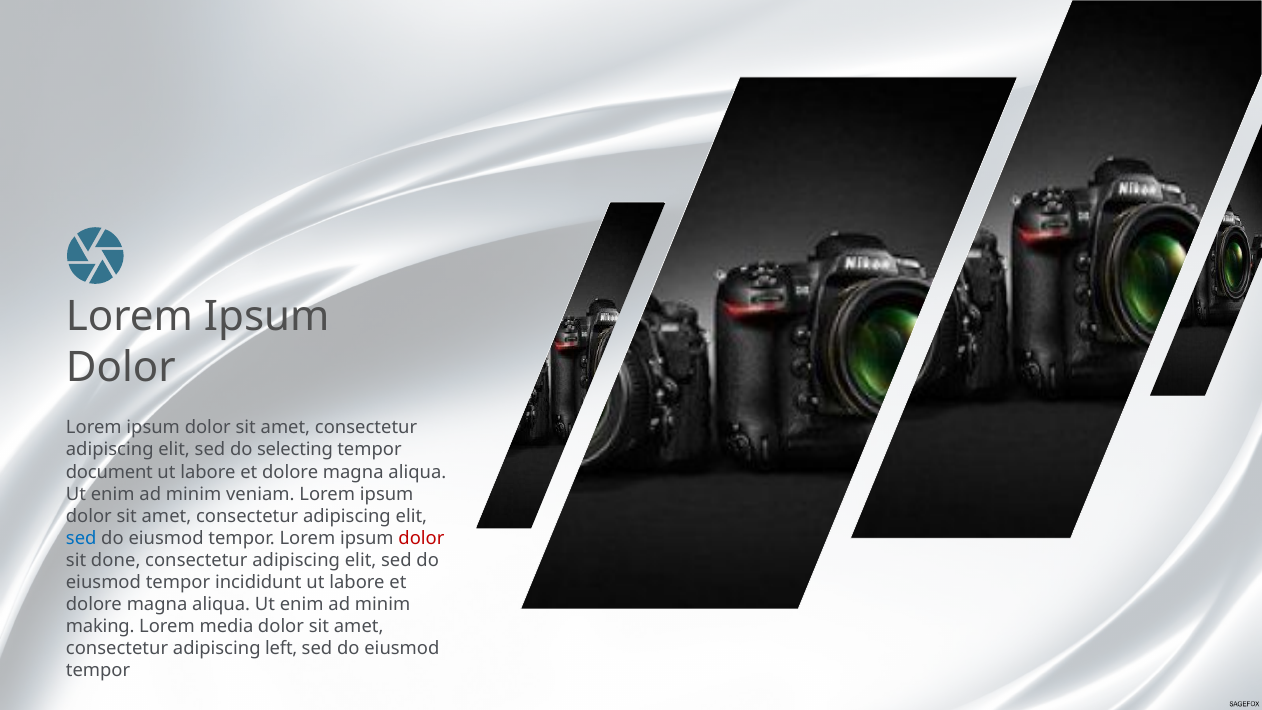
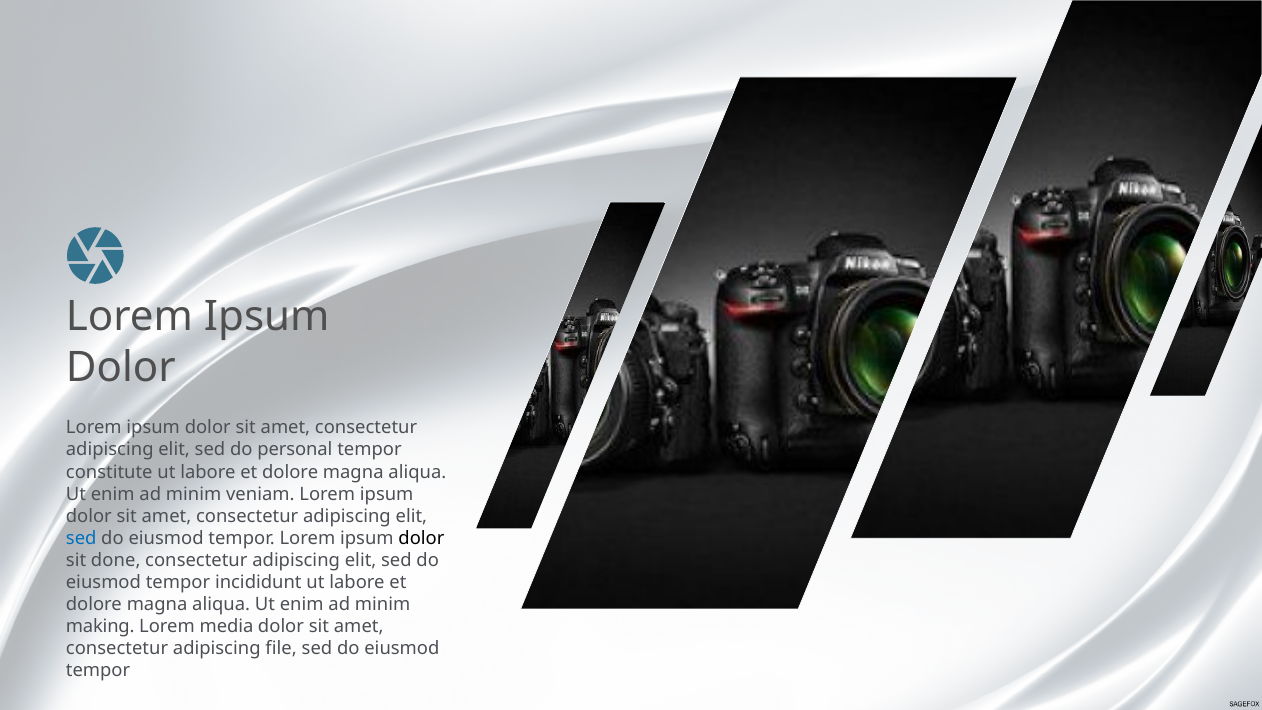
selecting: selecting -> personal
document: document -> constitute
dolor at (421, 538) colour: red -> black
left: left -> file
